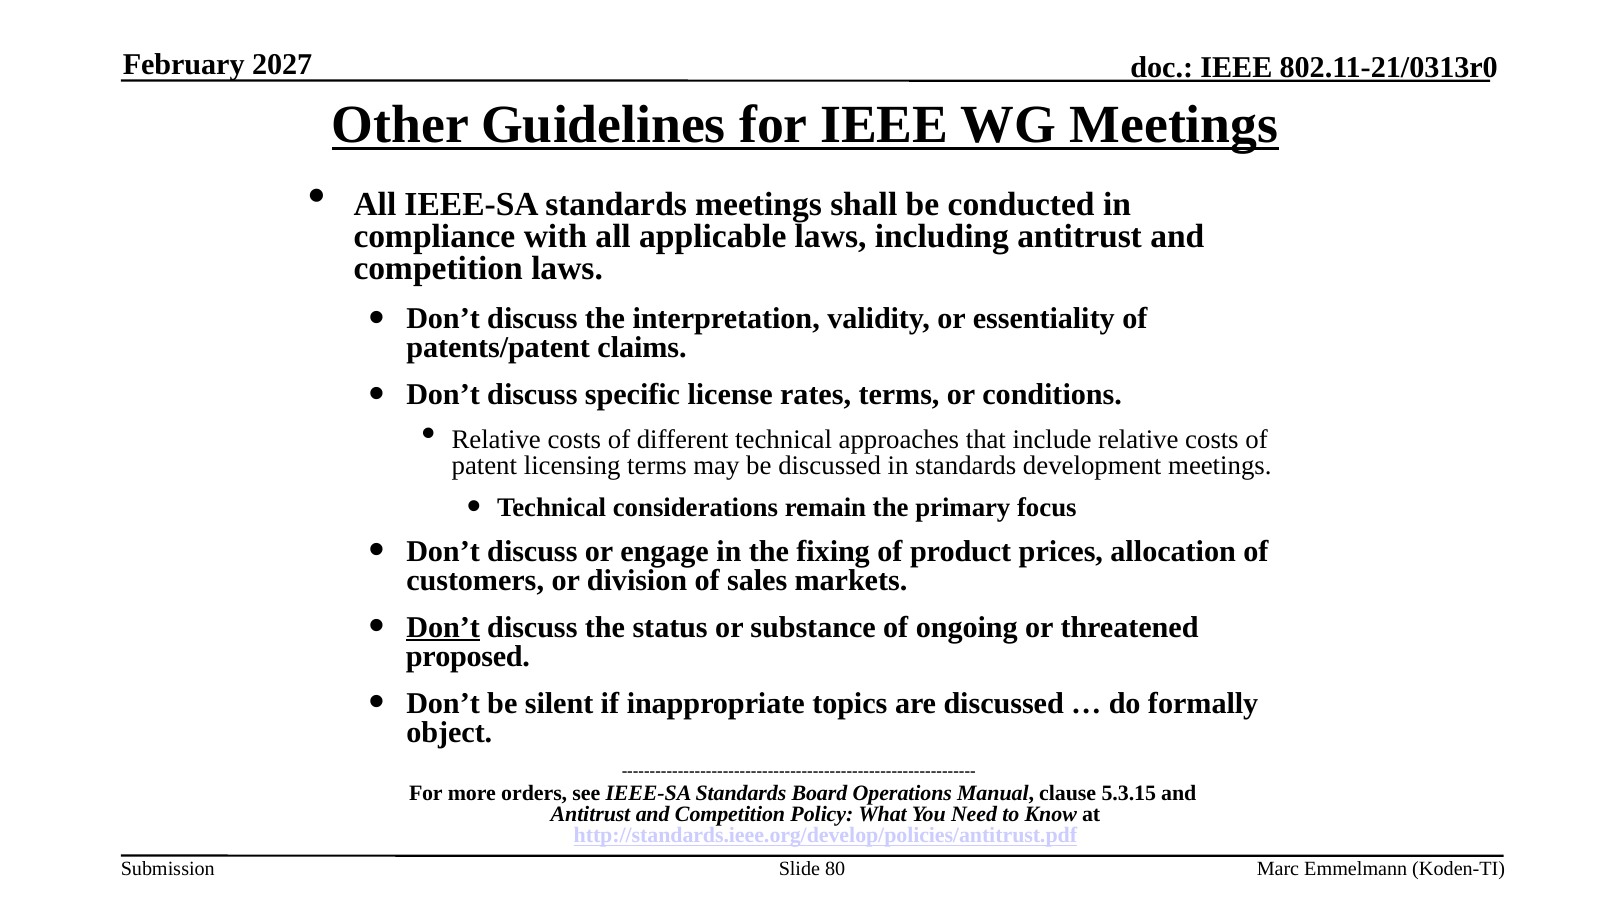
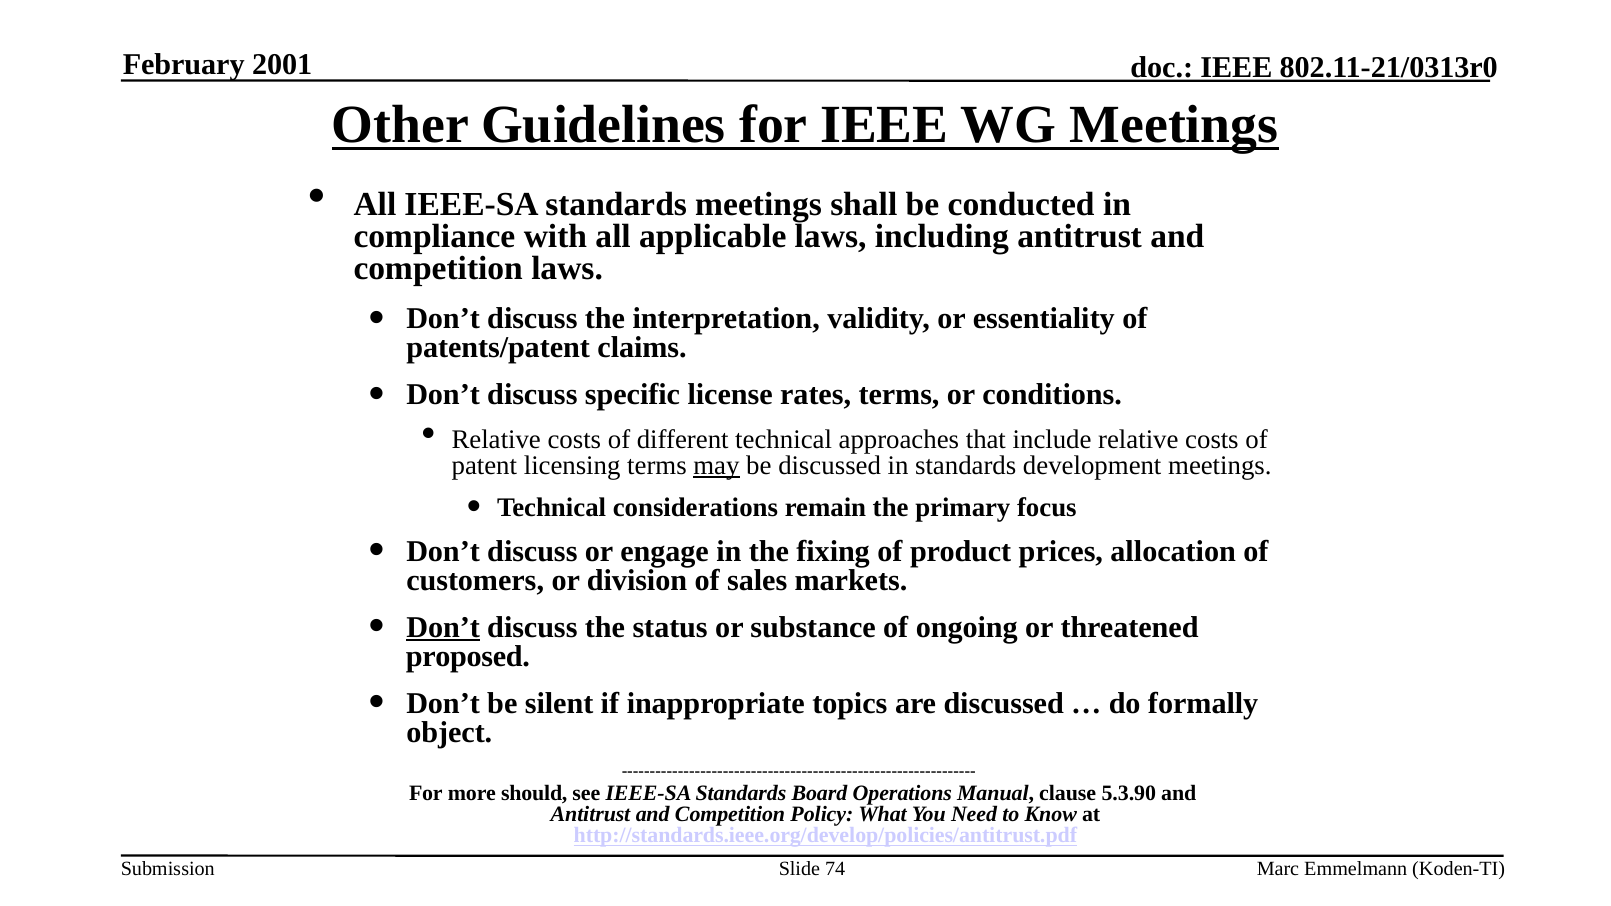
2027: 2027 -> 2001
may underline: none -> present
orders: orders -> should
5.3.15: 5.3.15 -> 5.3.90
80: 80 -> 74
